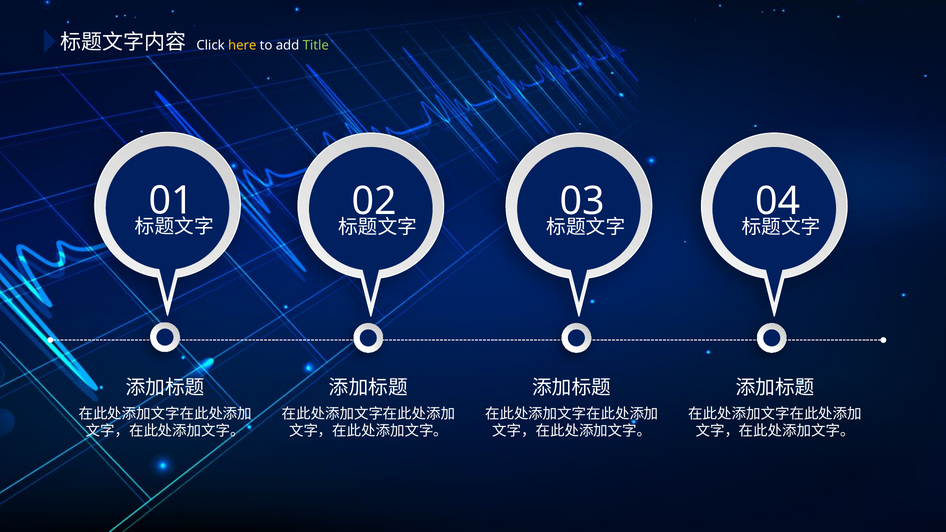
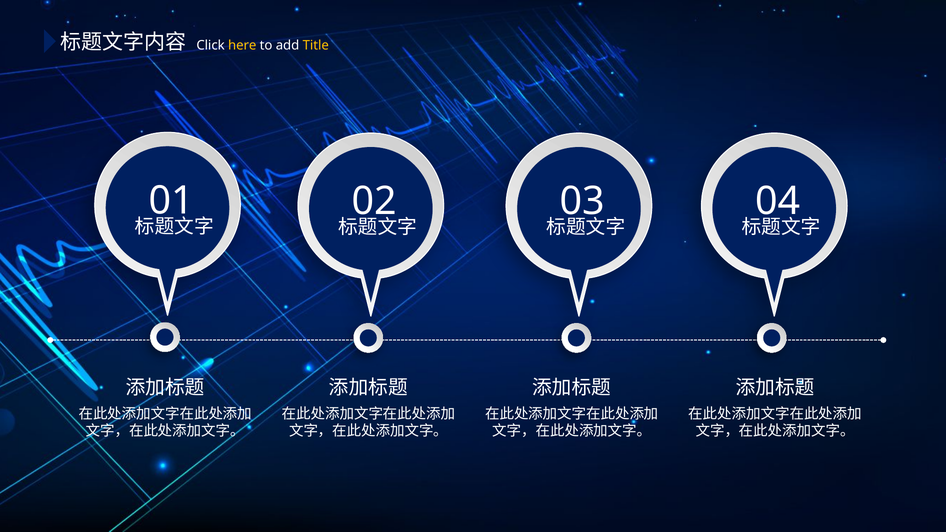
Title colour: light green -> yellow
